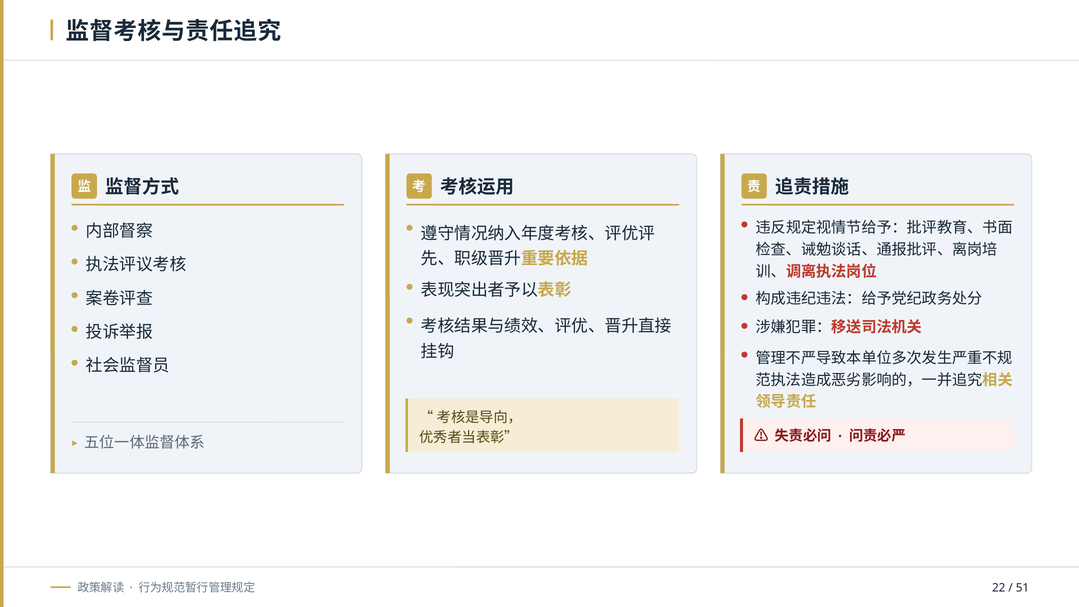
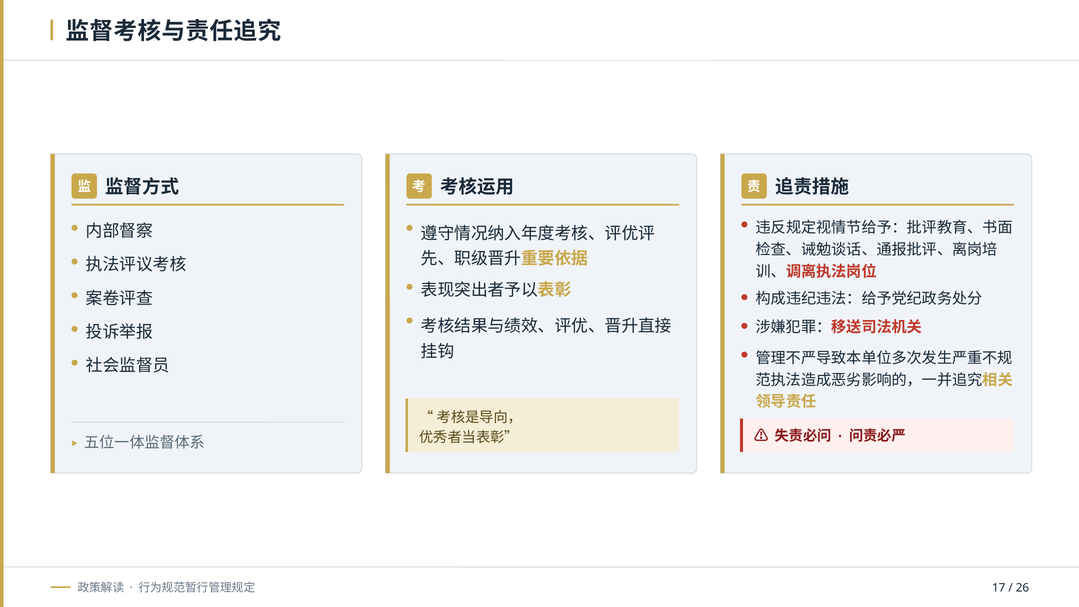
22: 22 -> 17
51: 51 -> 26
